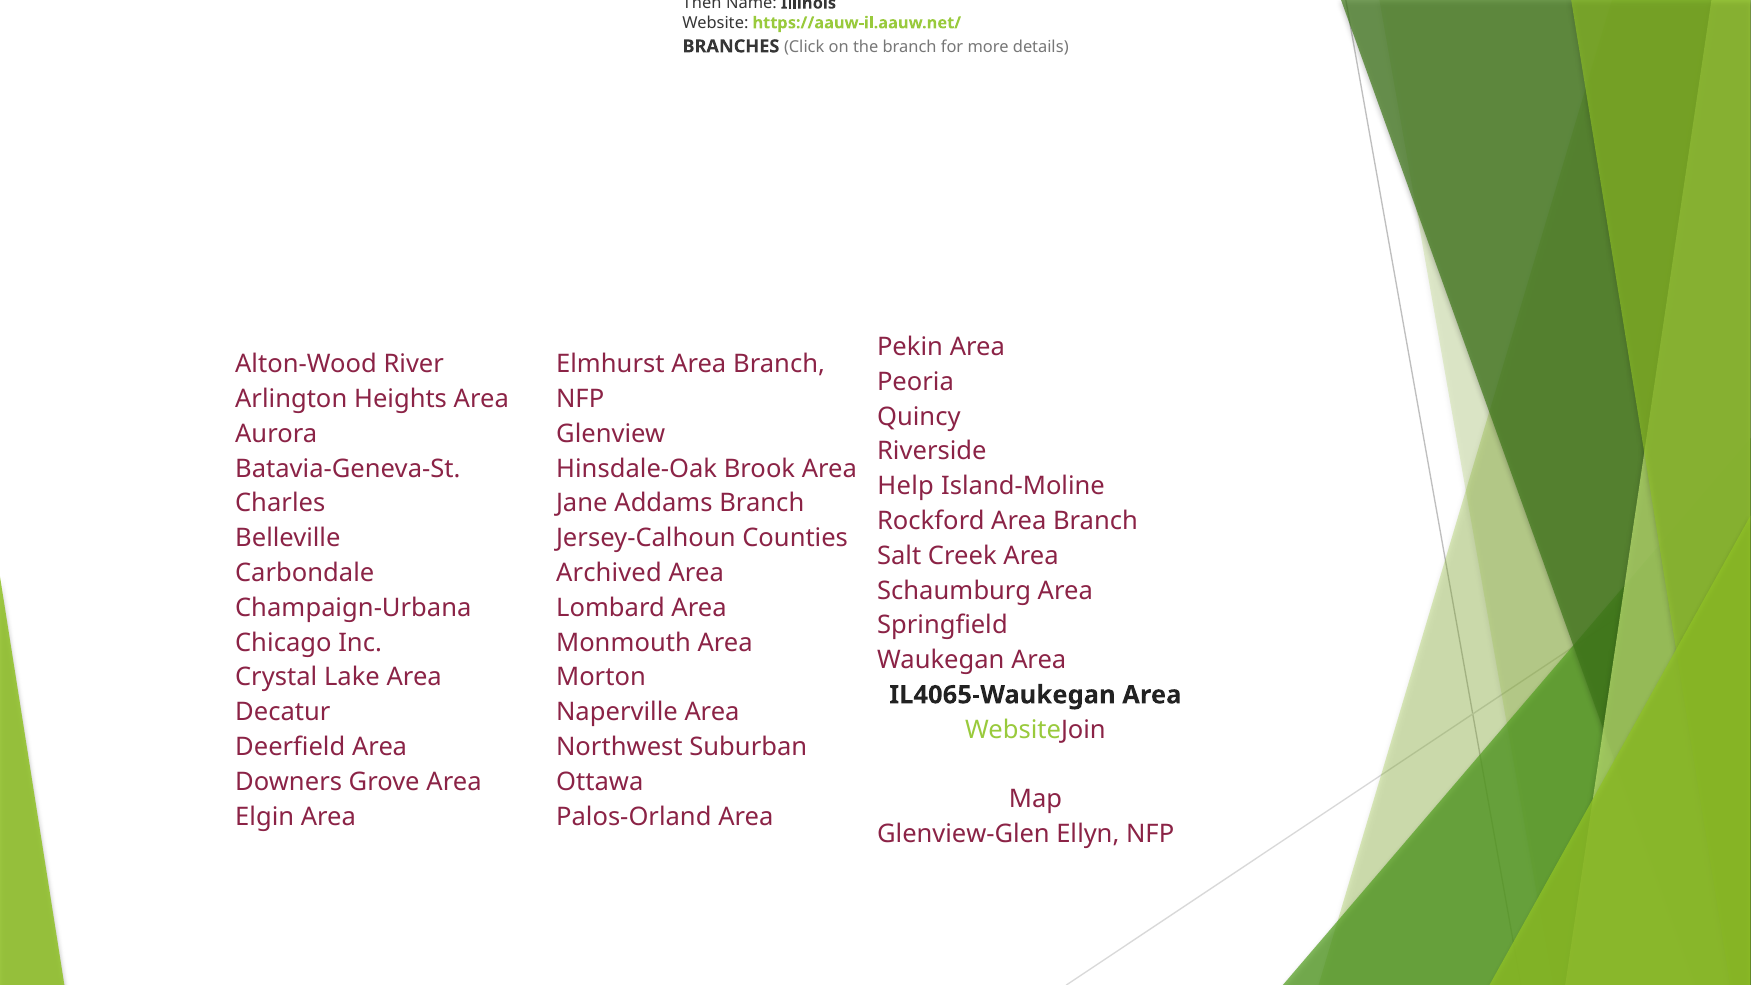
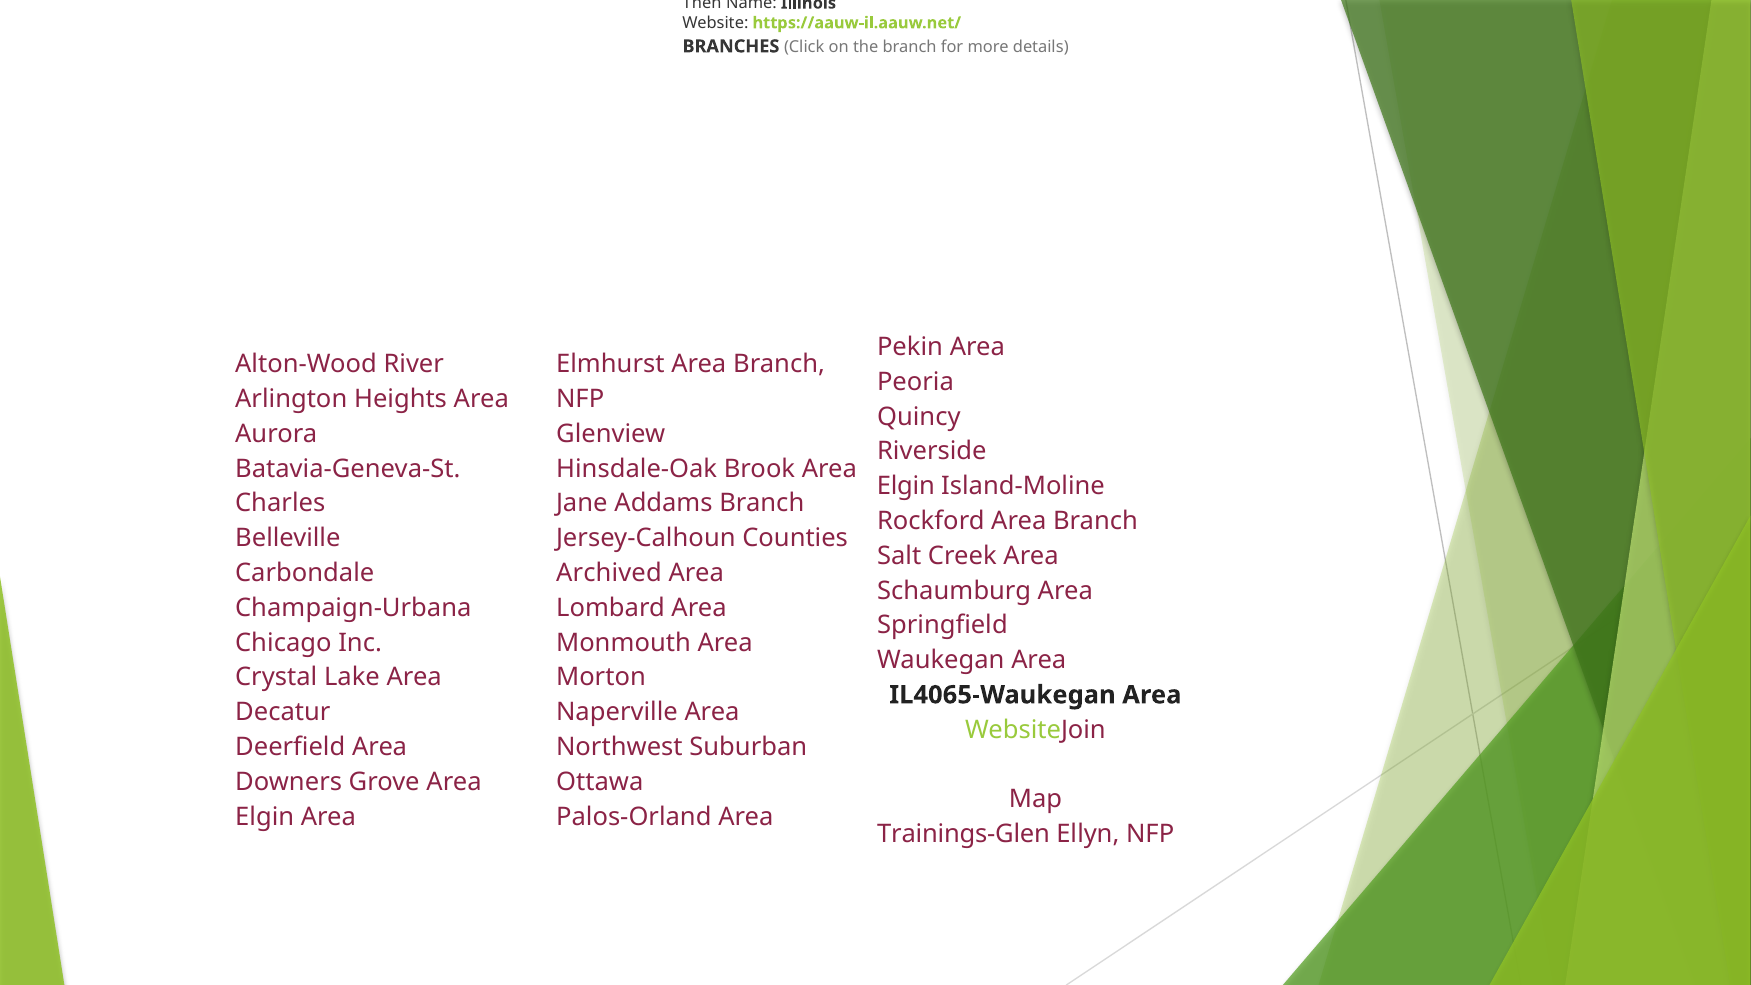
Help at (906, 486): Help -> Elgin
Glenview-Glen: Glenview-Glen -> Trainings-Glen
